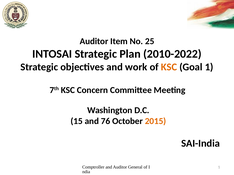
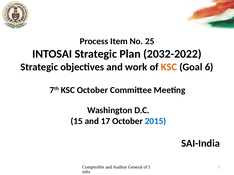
Auditor at (94, 41): Auditor -> Process
2010-2022: 2010-2022 -> 2032-2022
Goal 1: 1 -> 6
KSC Concern: Concern -> October
76: 76 -> 17
2015 colour: orange -> blue
